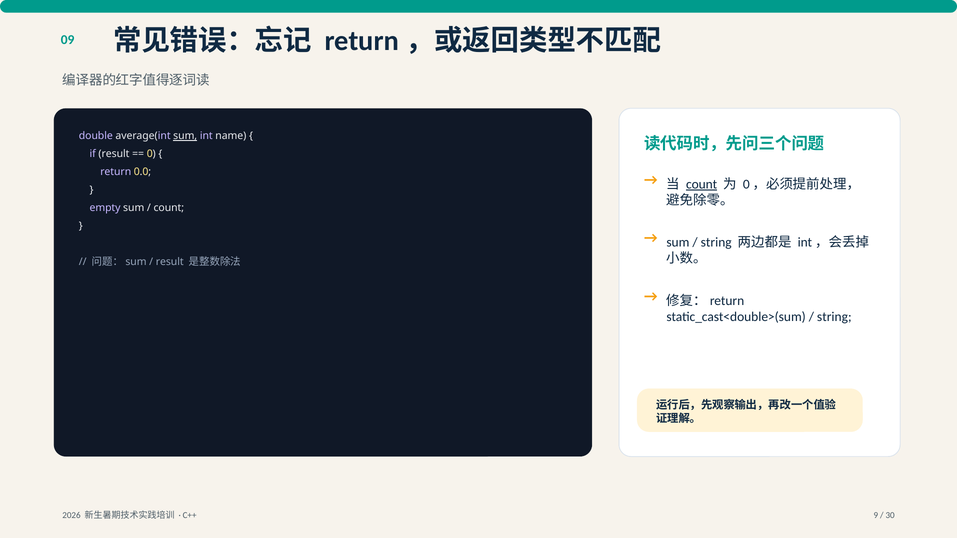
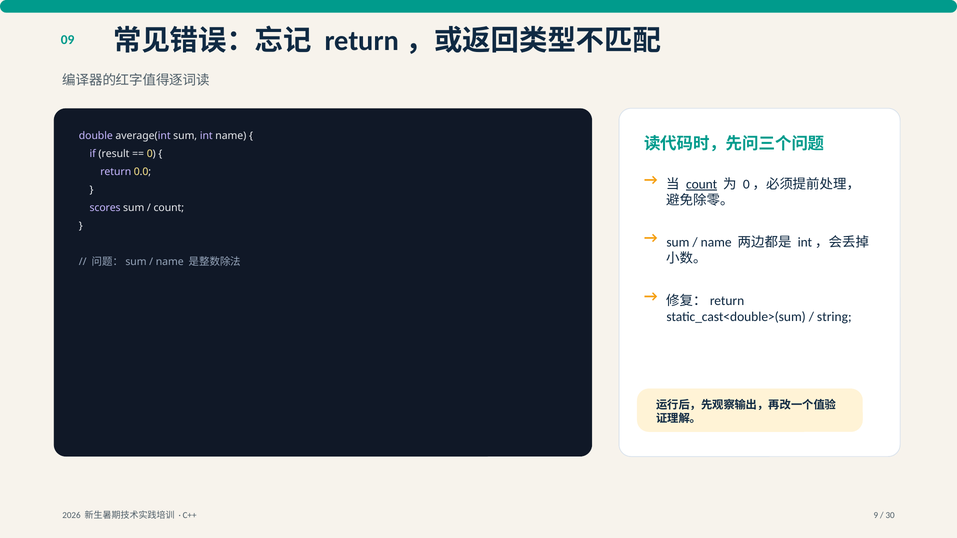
sum at (185, 136) underline: present -> none
empty: empty -> scores
string at (716, 243): string -> name
result at (170, 262): result -> name
